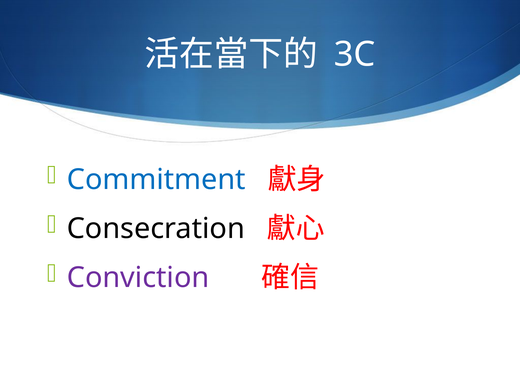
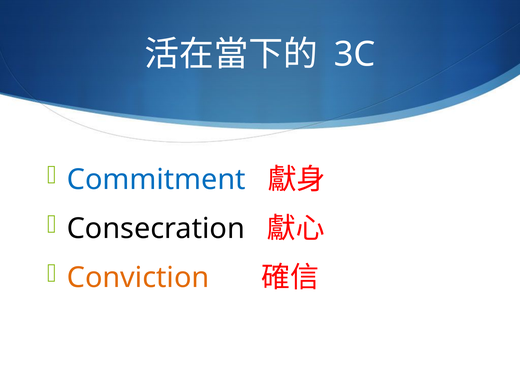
Conviction colour: purple -> orange
